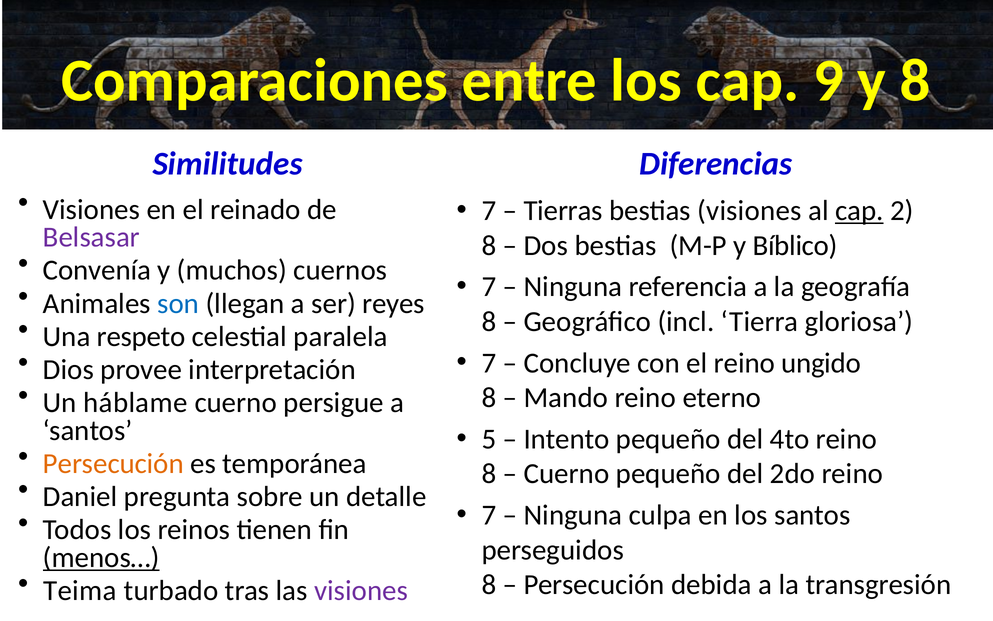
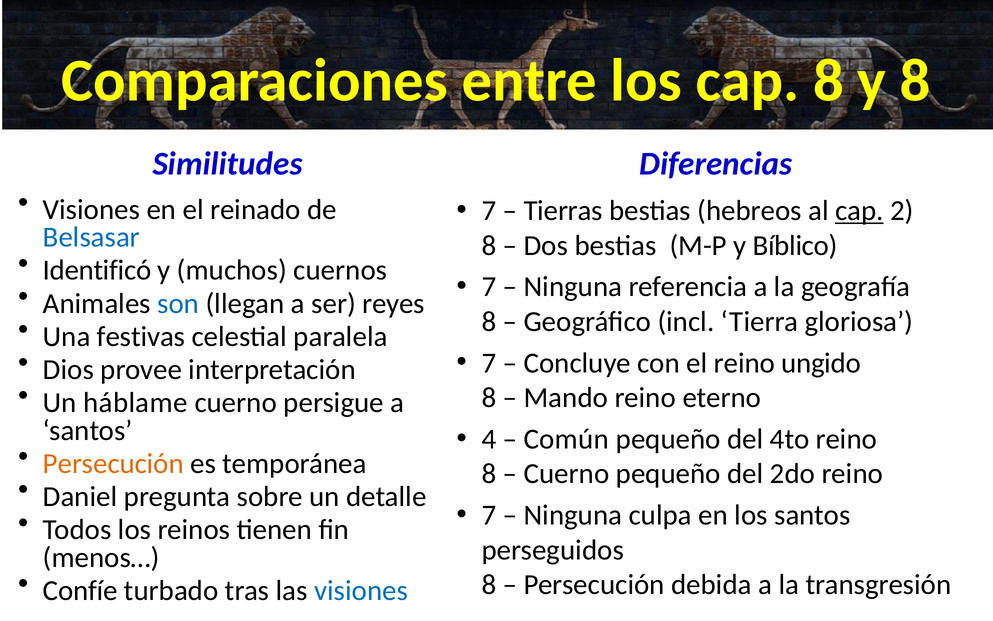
cap 9: 9 -> 8
bestias visiones: visiones -> hebreos
Belsasar colour: purple -> blue
Convenía: Convenía -> Identificó
respeto: respeto -> festivas
5: 5 -> 4
Intento: Intento -> Común
menos… underline: present -> none
Teima: Teima -> Confíe
visiones at (361, 590) colour: purple -> blue
